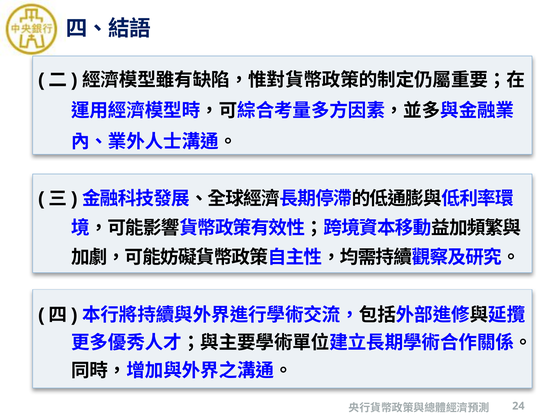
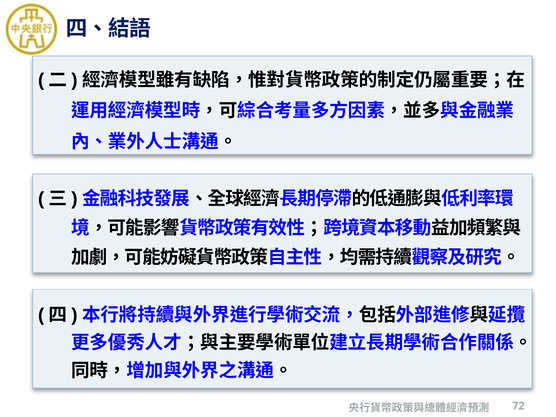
24: 24 -> 72
